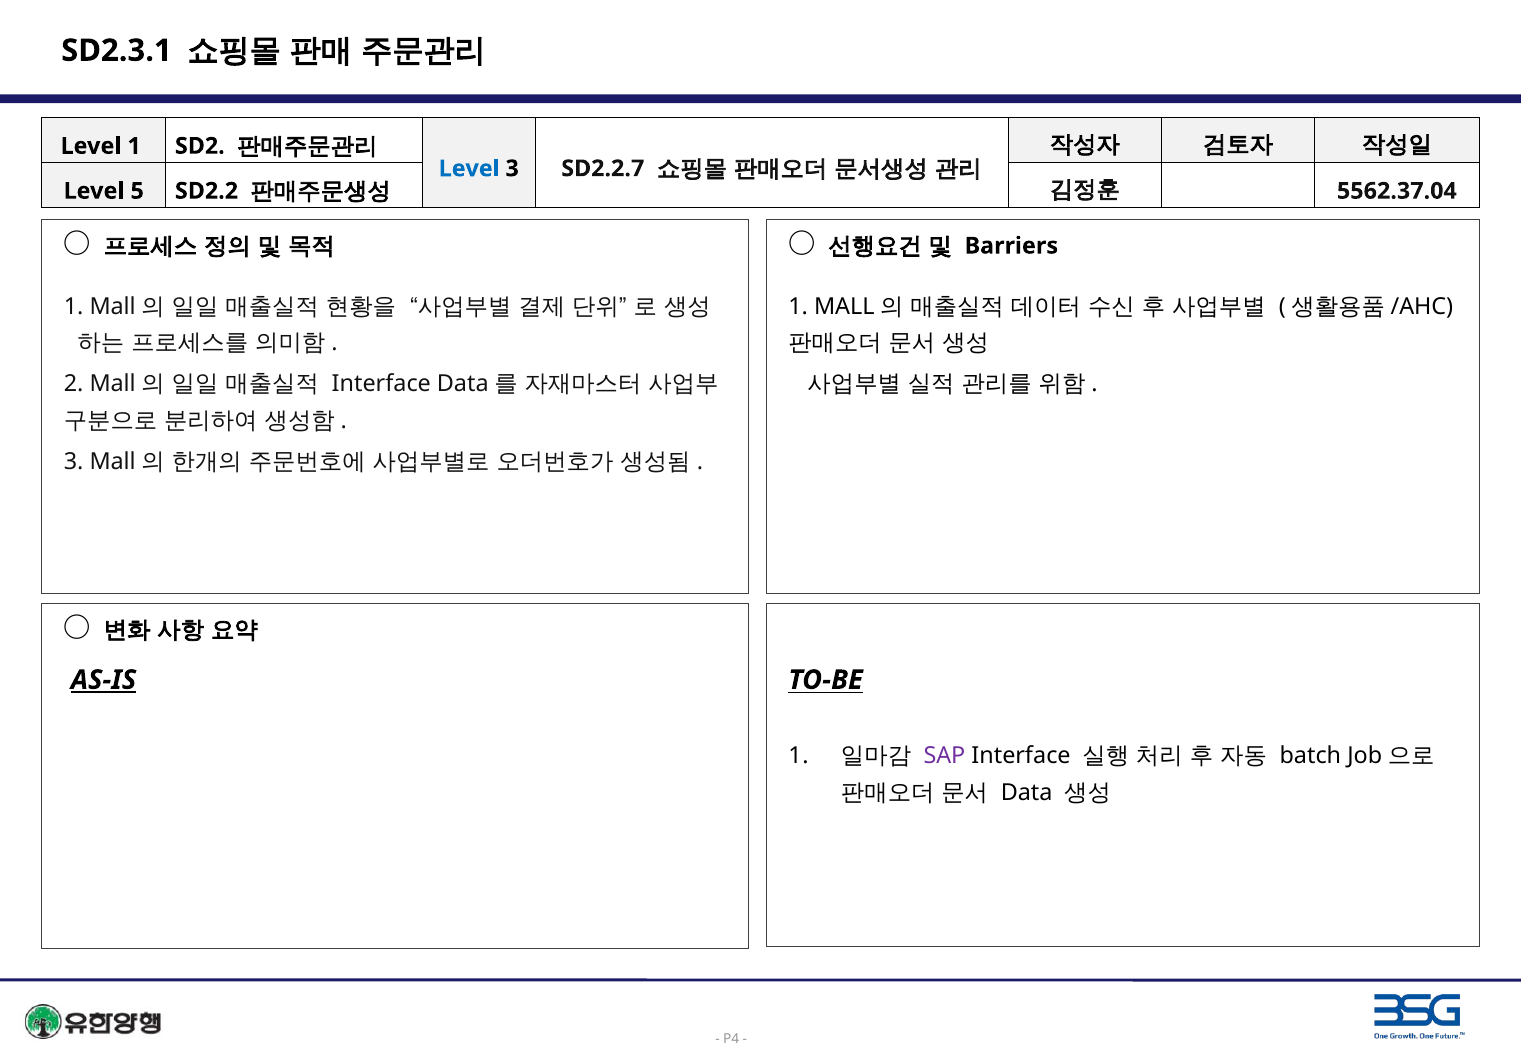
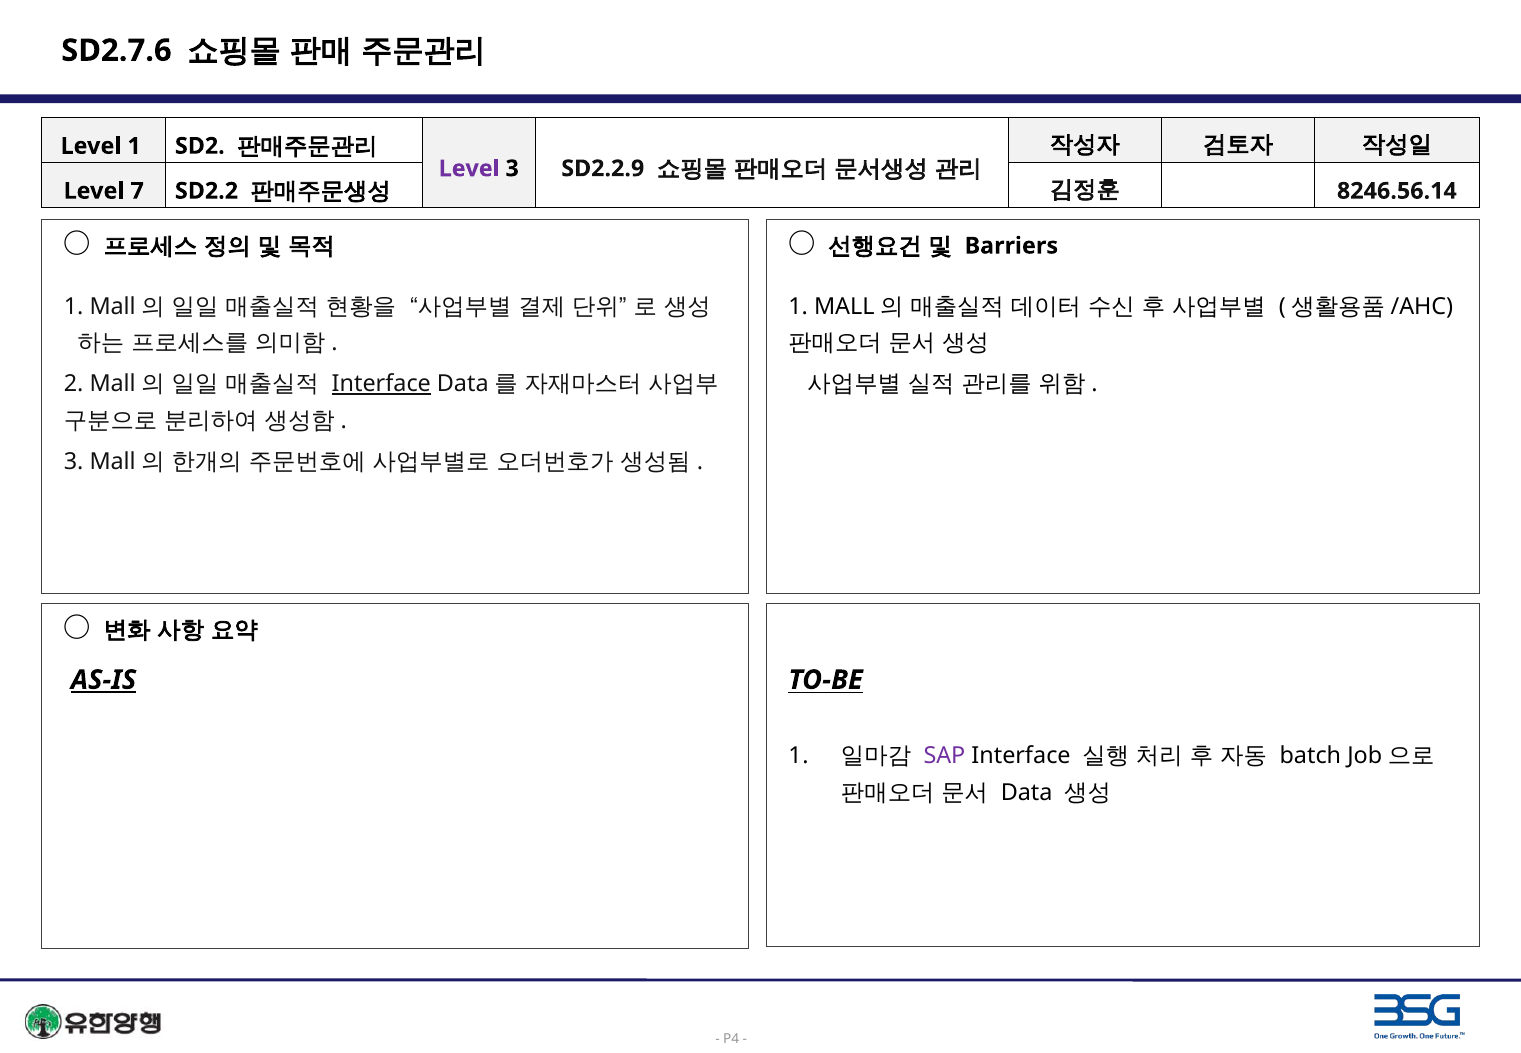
SD2.3.1: SD2.3.1 -> SD2.7.6
Level at (469, 169) colour: blue -> purple
SD2.2.7: SD2.2.7 -> SD2.2.9
5: 5 -> 7
5562.37.04: 5562.37.04 -> 8246.56.14
Interface at (381, 384) underline: none -> present
